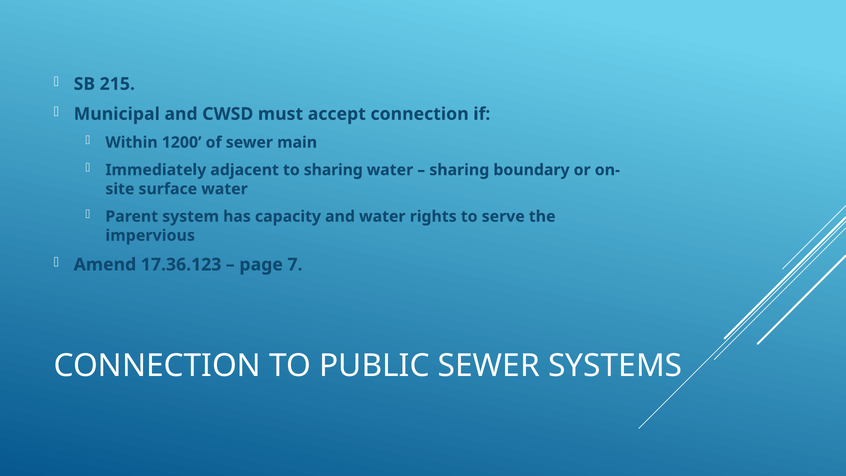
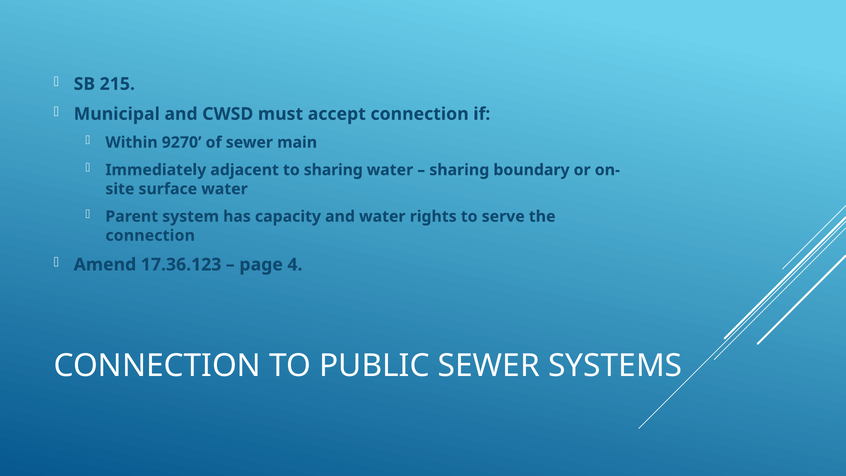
1200: 1200 -> 9270
impervious at (150, 235): impervious -> connection
7: 7 -> 4
